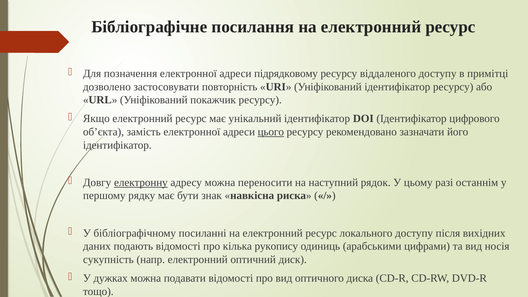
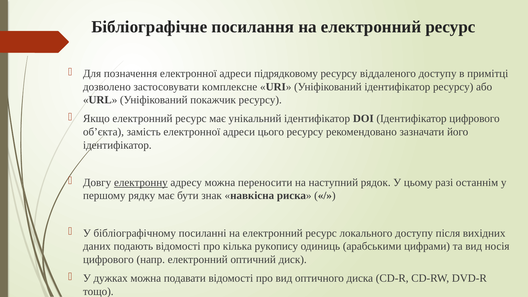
повторність: повторність -> комплексне
цього underline: present -> none
сукупність at (108, 259): сукупність -> цифрового
